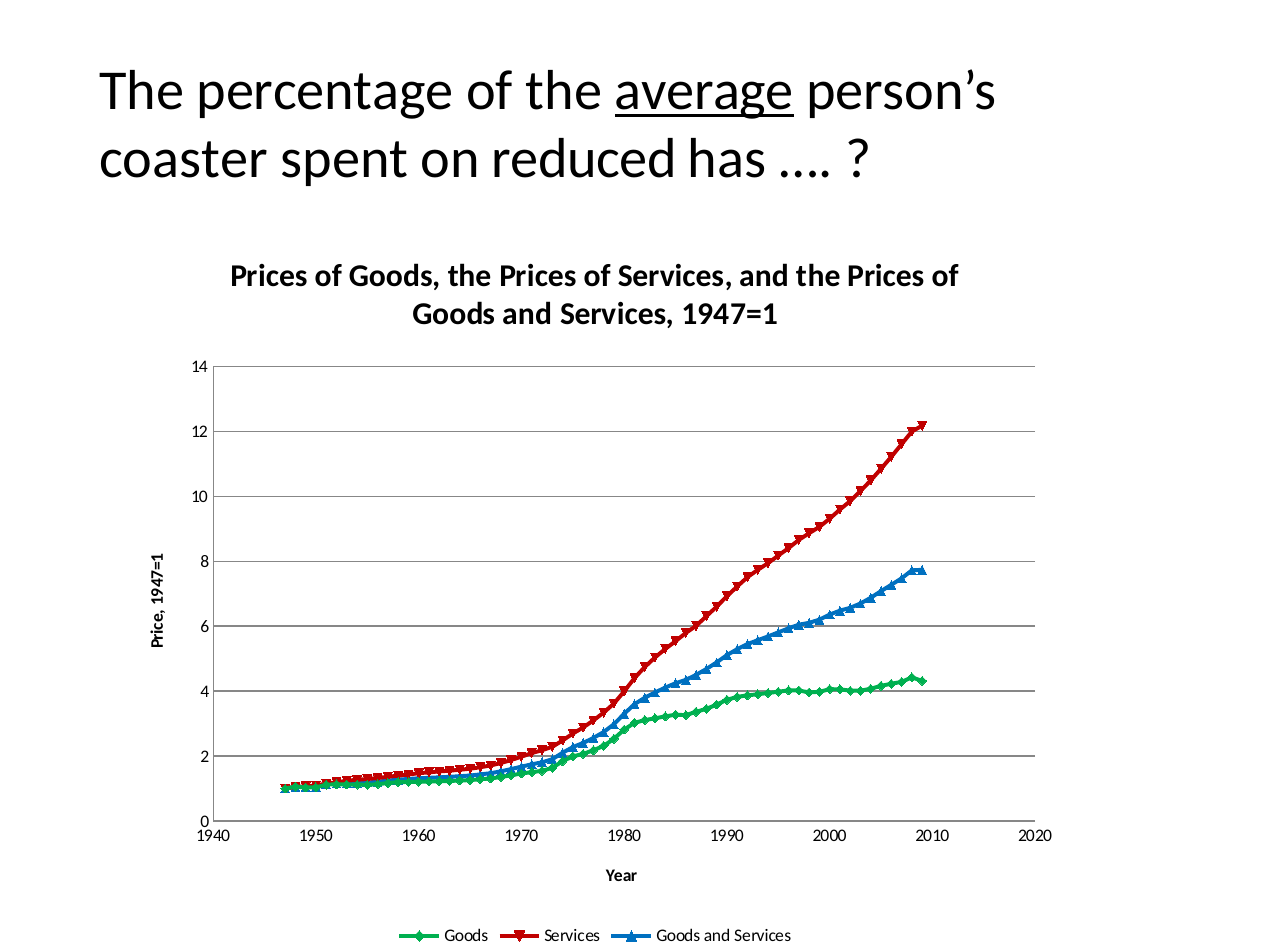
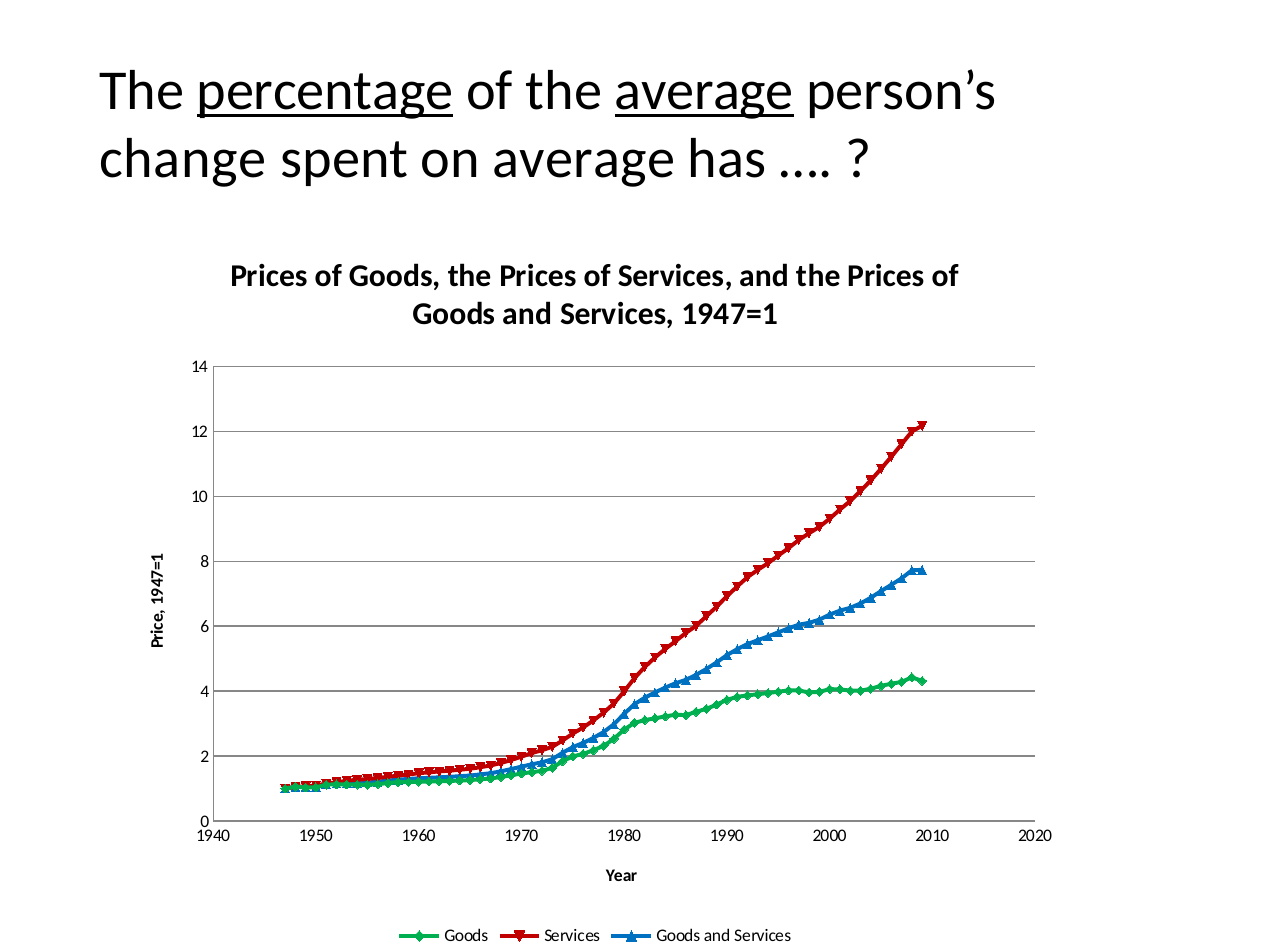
percentage underline: none -> present
coaster: coaster -> change
on reduced: reduced -> average
